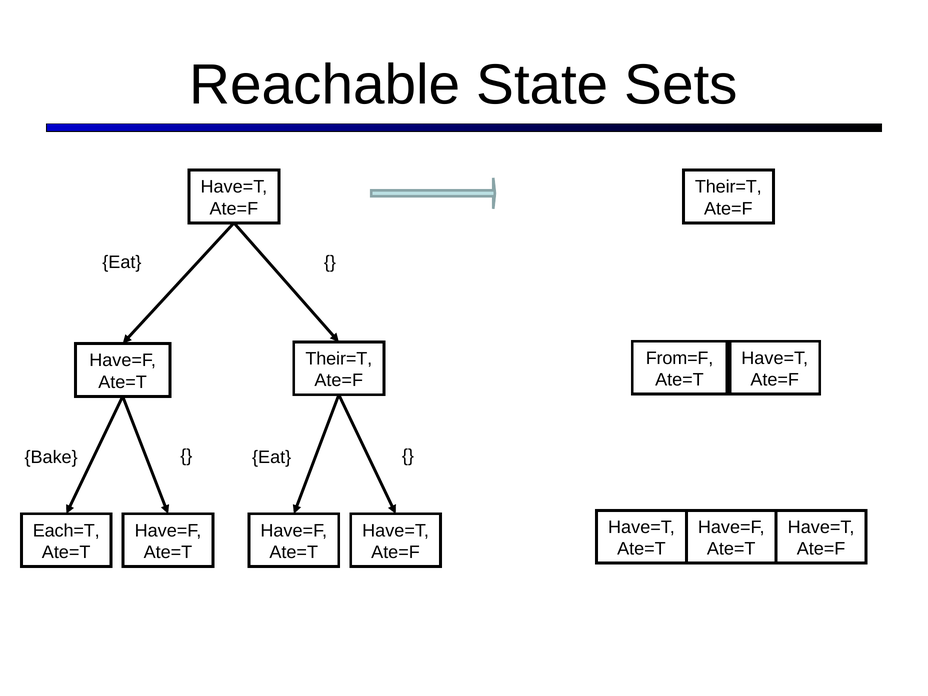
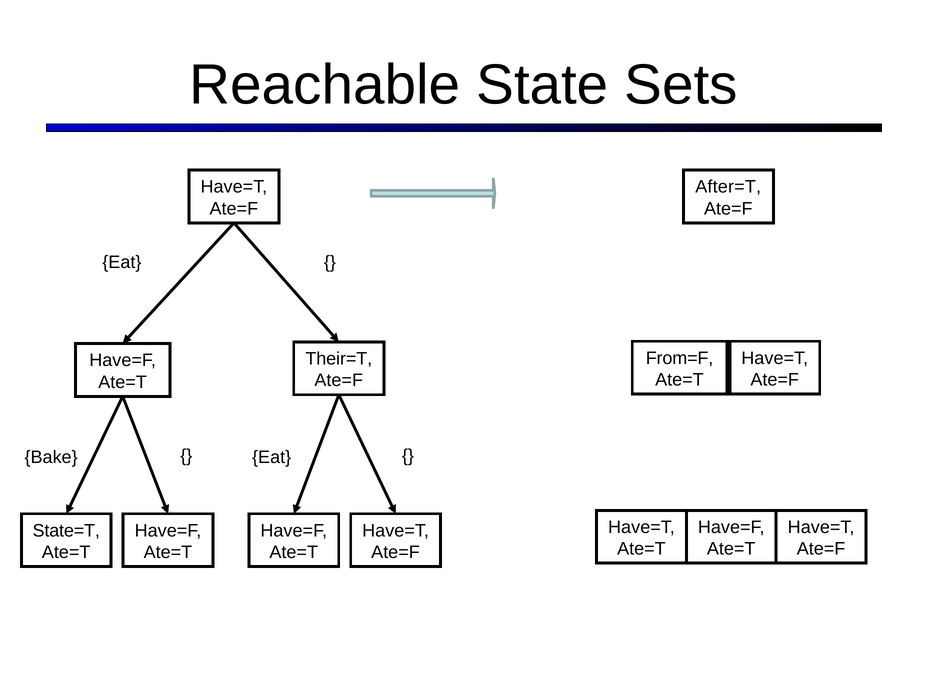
Their=T at (728, 187): Their=T -> After=T
Each=T: Each=T -> State=T
